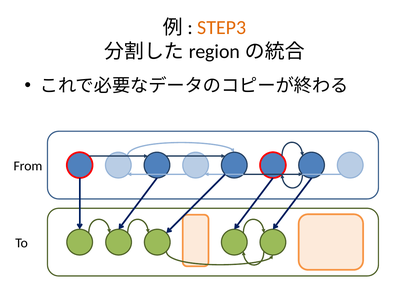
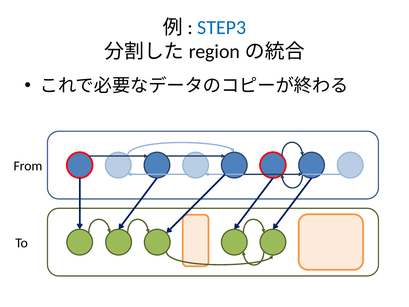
STEP3 colour: orange -> blue
